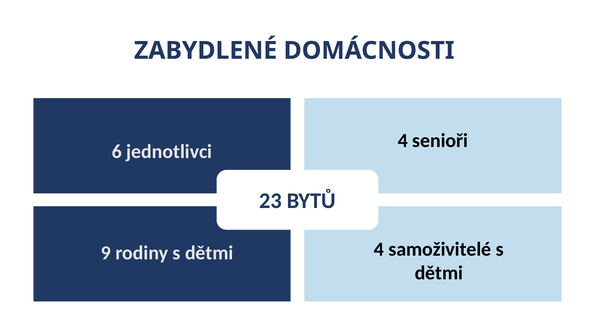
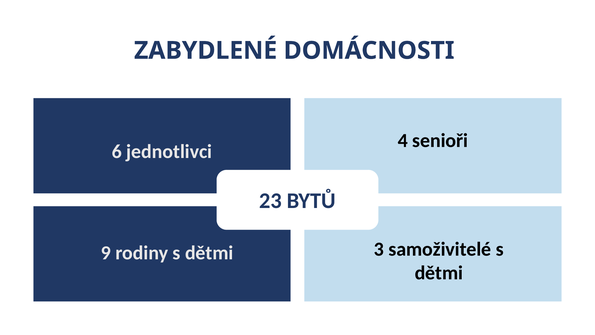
dětmi 4: 4 -> 3
